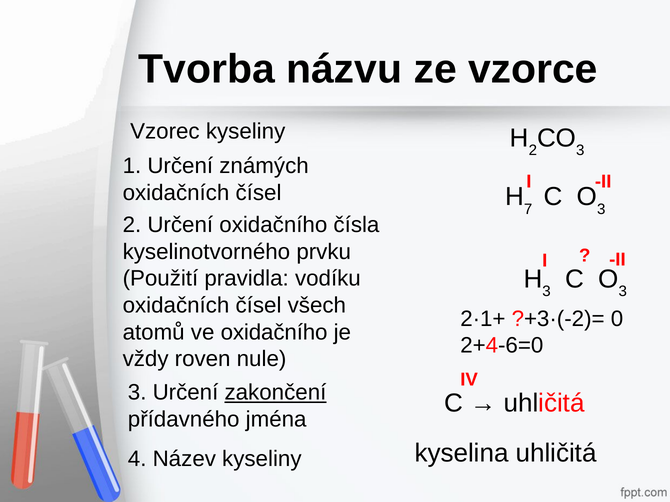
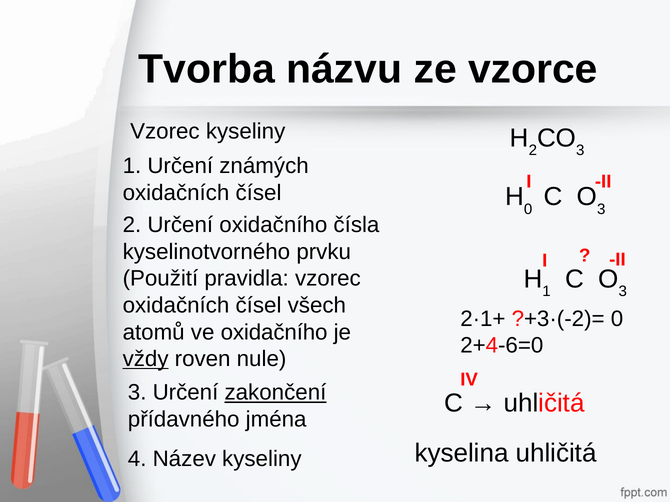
7 at (528, 209): 7 -> 0
3 at (547, 292): 3 -> 1
pravidla vodíku: vodíku -> vzorec
vždy underline: none -> present
